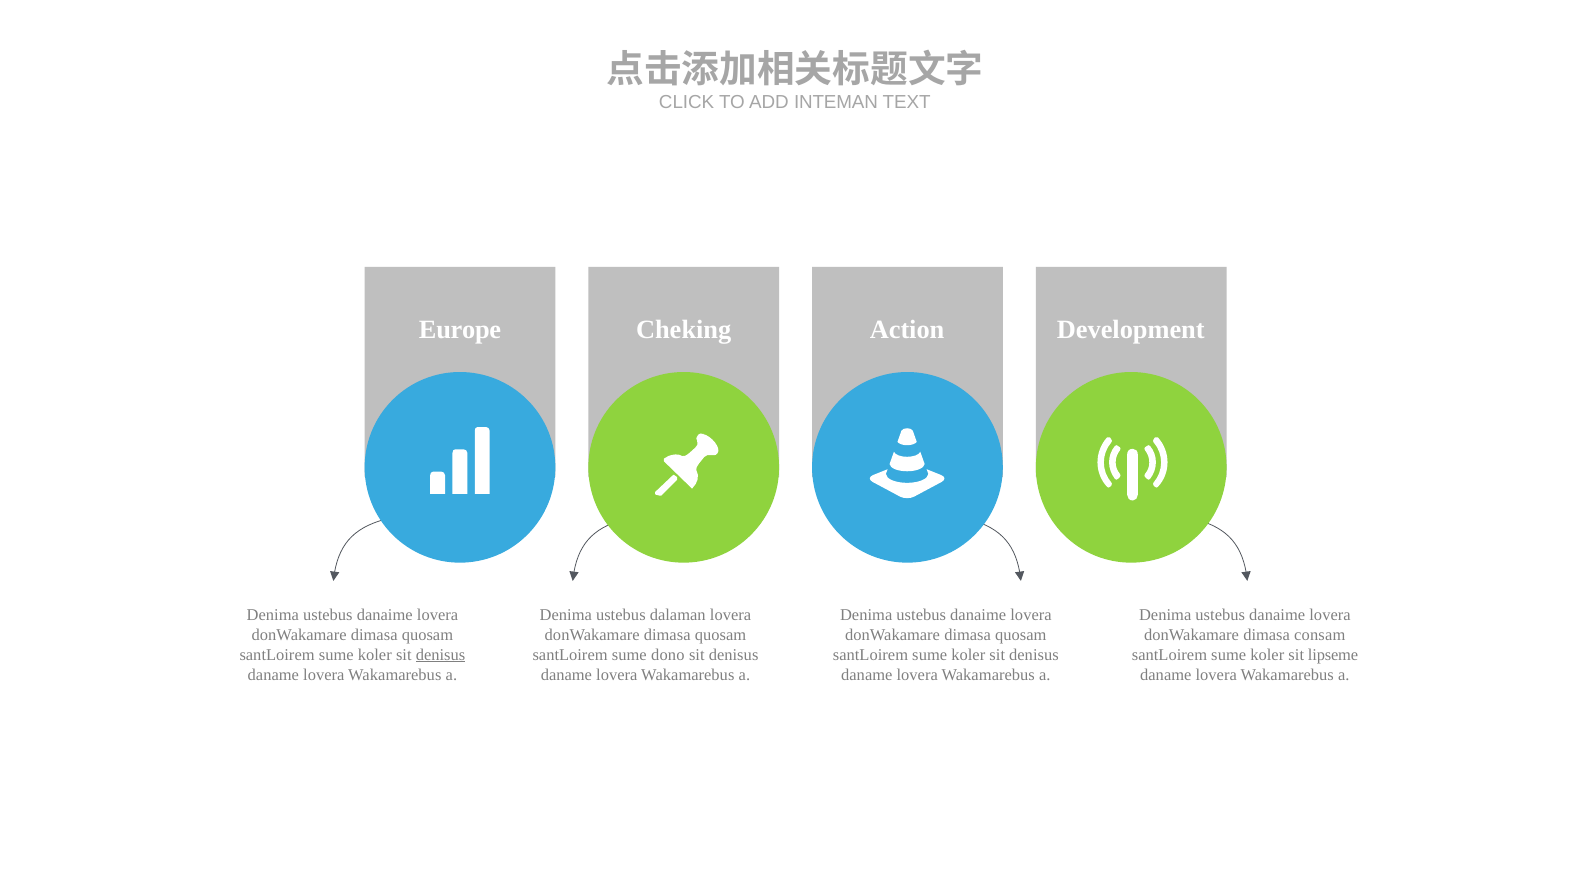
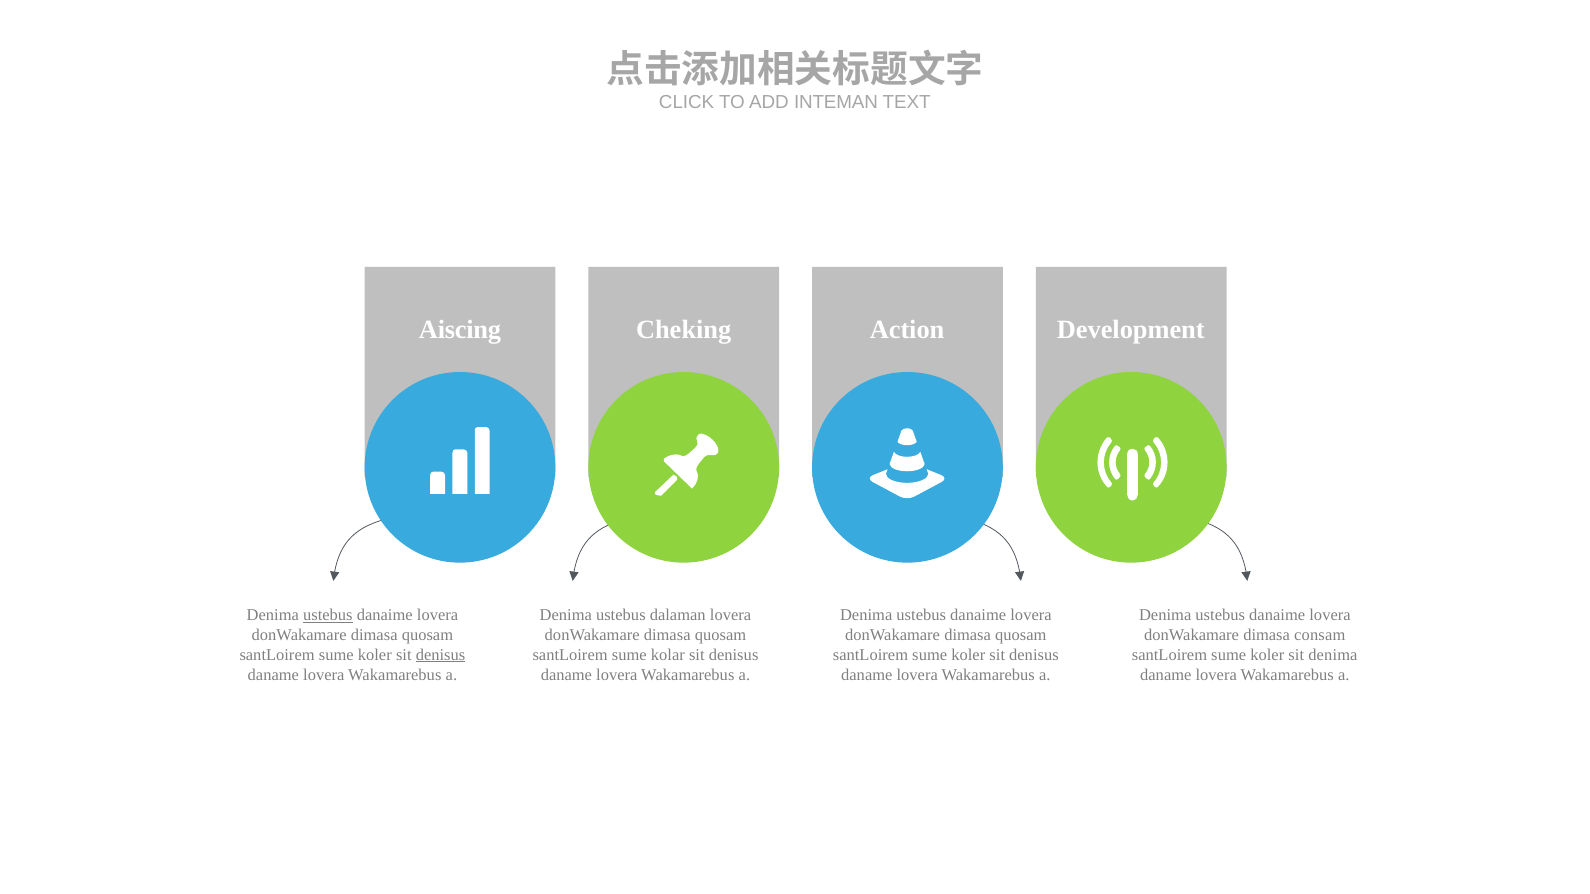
Europe: Europe -> Aiscing
ustebus at (328, 615) underline: none -> present
dono: dono -> kolar
sit lipseme: lipseme -> denima
